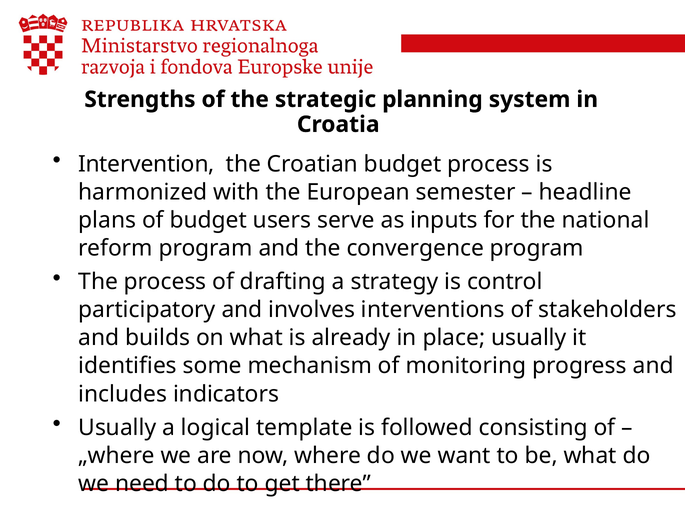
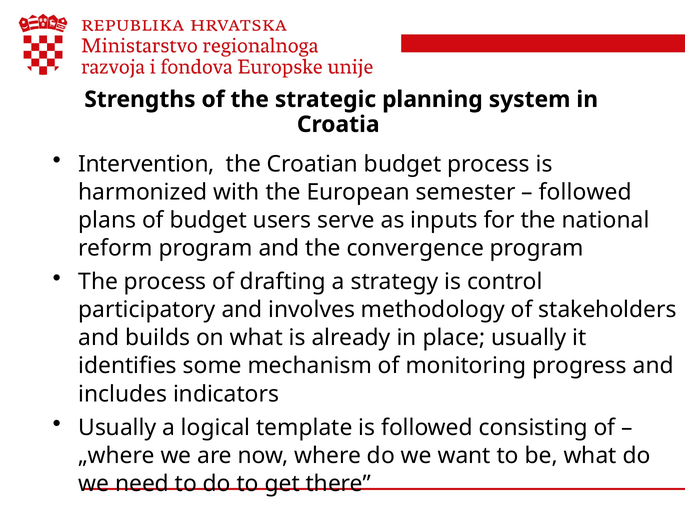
headline at (585, 192): headline -> followed
interventions: interventions -> methodology
